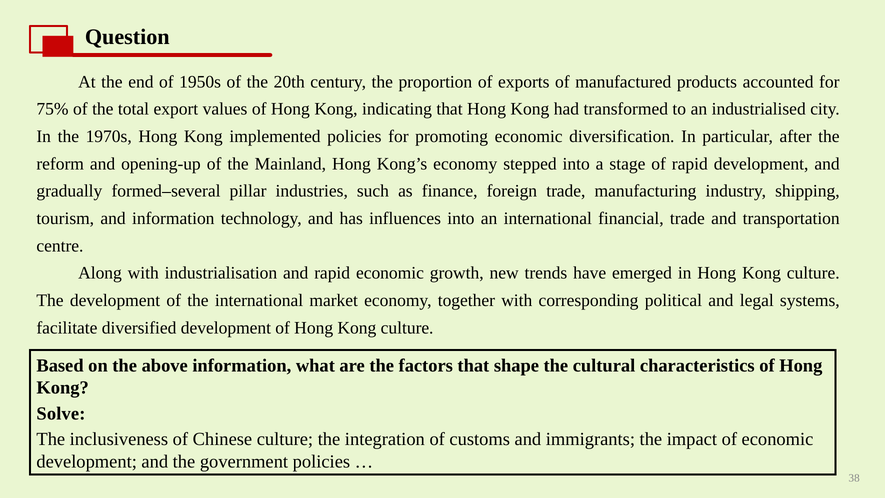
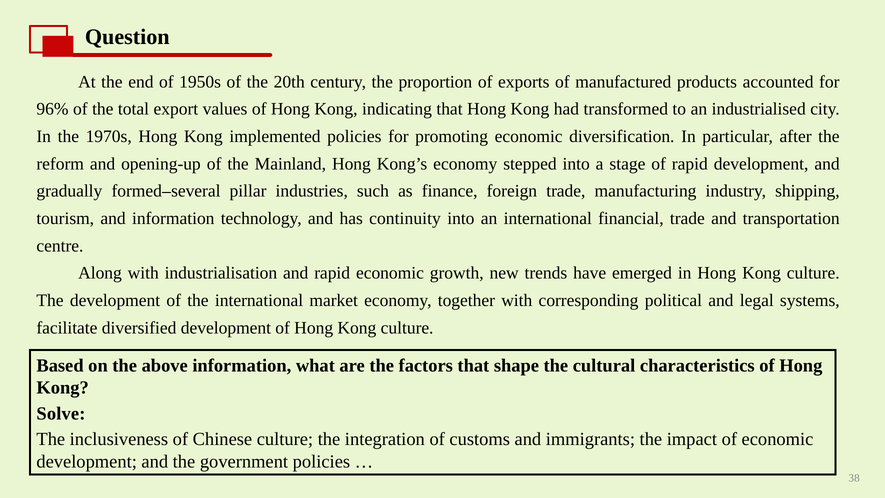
75%: 75% -> 96%
influences: influences -> continuity
